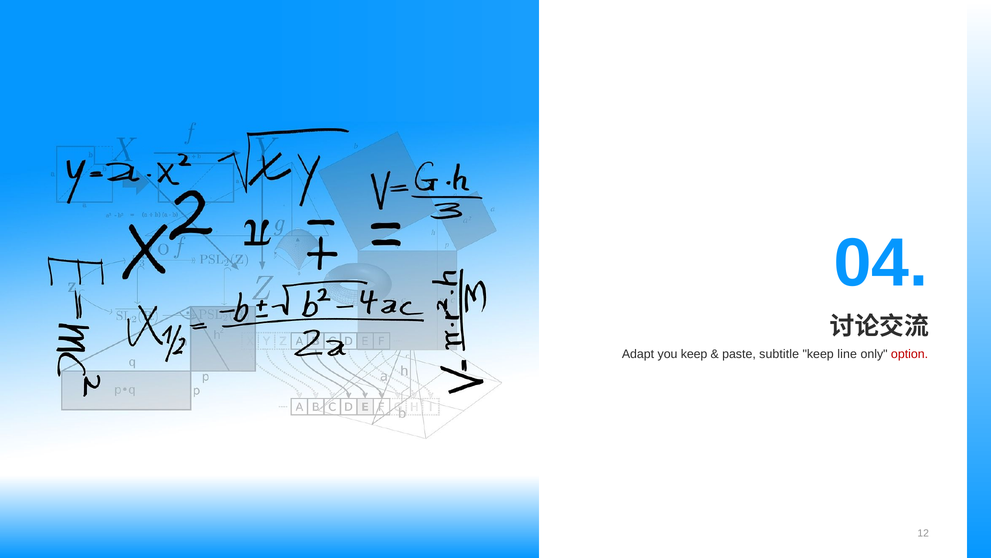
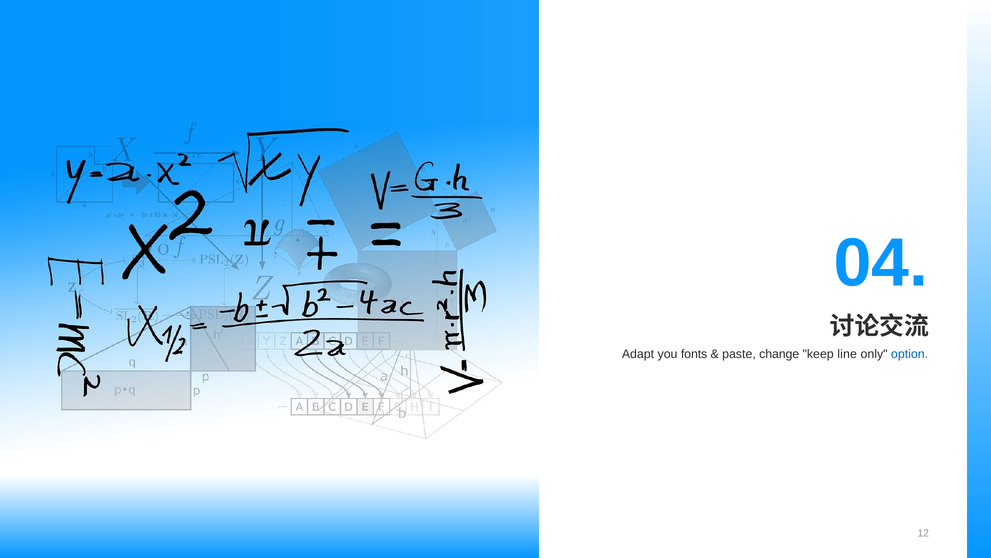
you keep: keep -> fonts
subtitle: subtitle -> change
option colour: red -> blue
